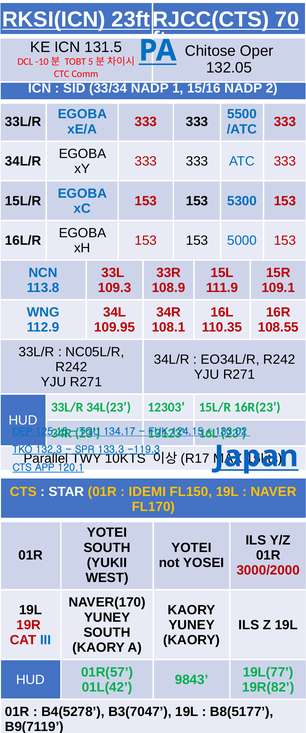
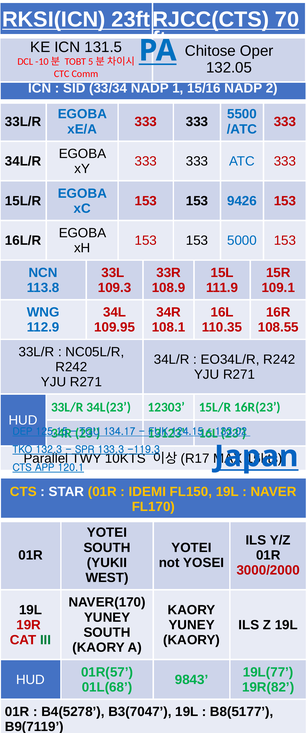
5300: 5300 -> 9426
III colour: blue -> green
01L(42: 01L(42 -> 01L(68
